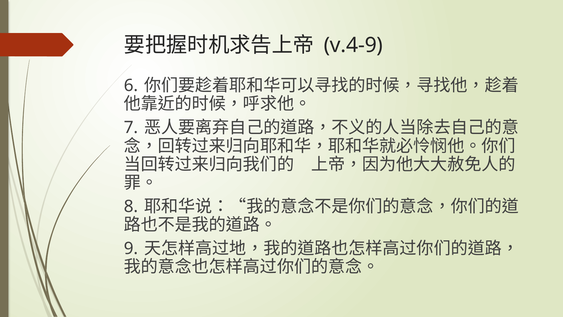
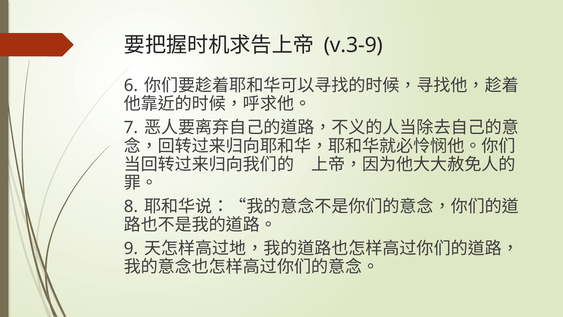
v.4-9: v.4-9 -> v.3-9
